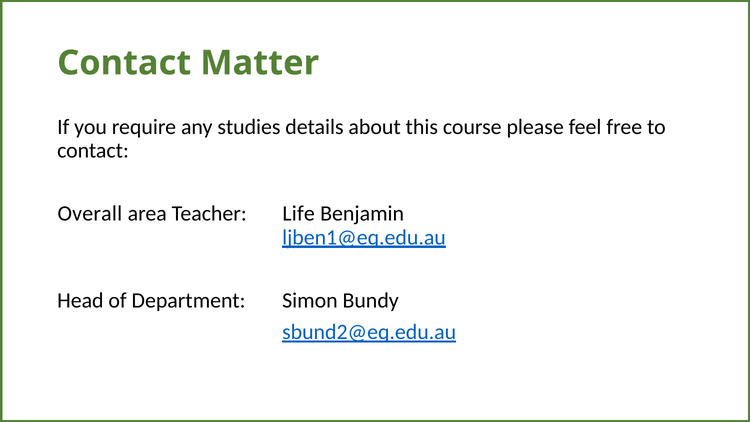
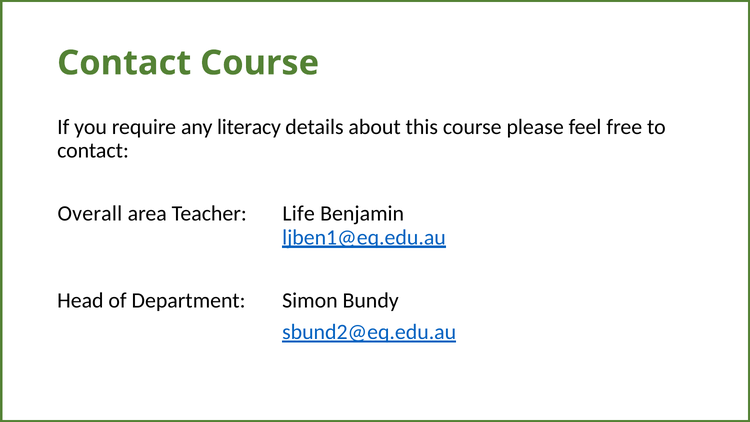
Contact Matter: Matter -> Course
studies: studies -> literacy
